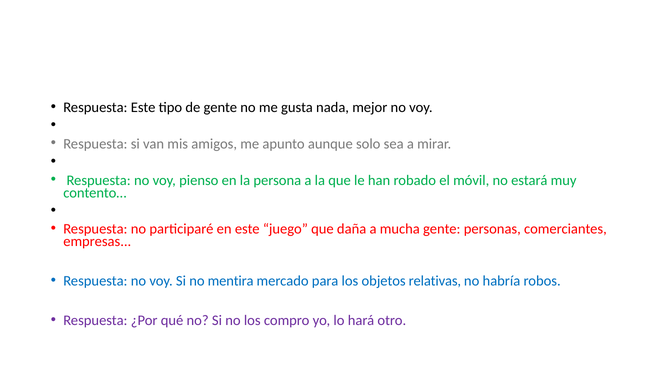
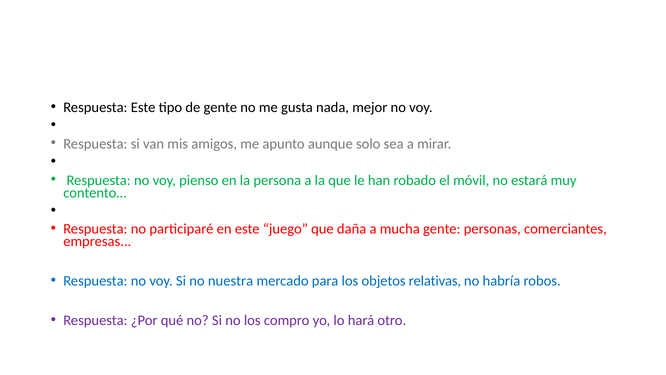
mentira: mentira -> nuestra
